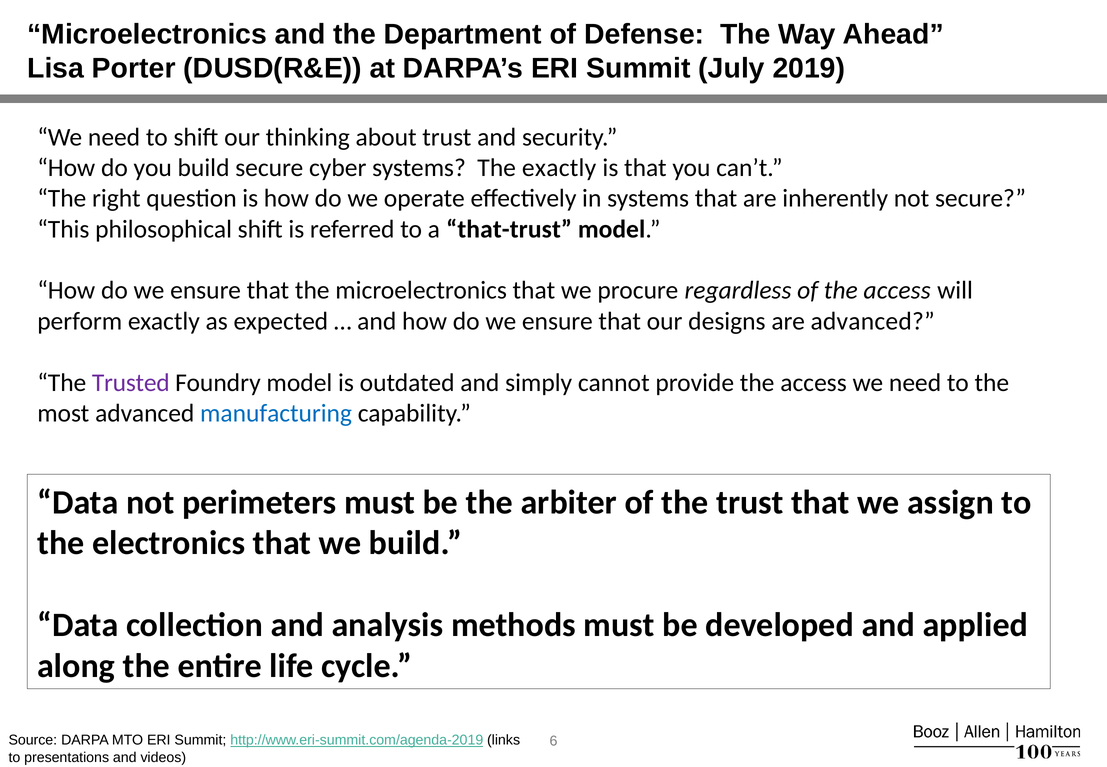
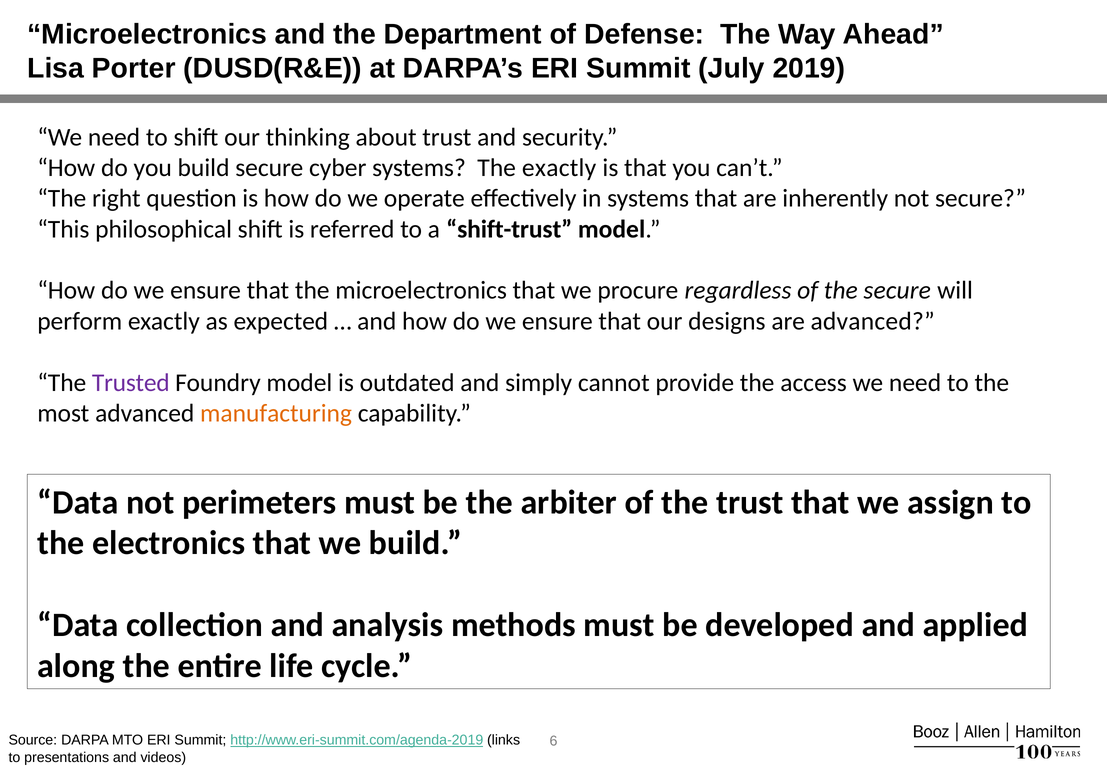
that-trust: that-trust -> shift-trust
of the access: access -> secure
manufacturing colour: blue -> orange
